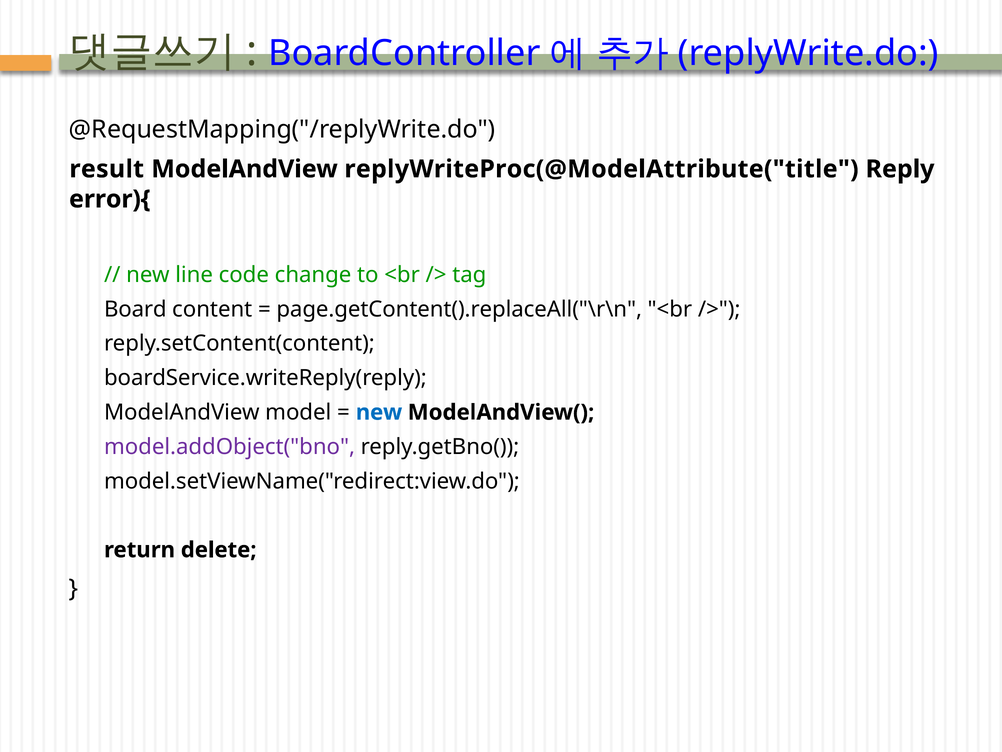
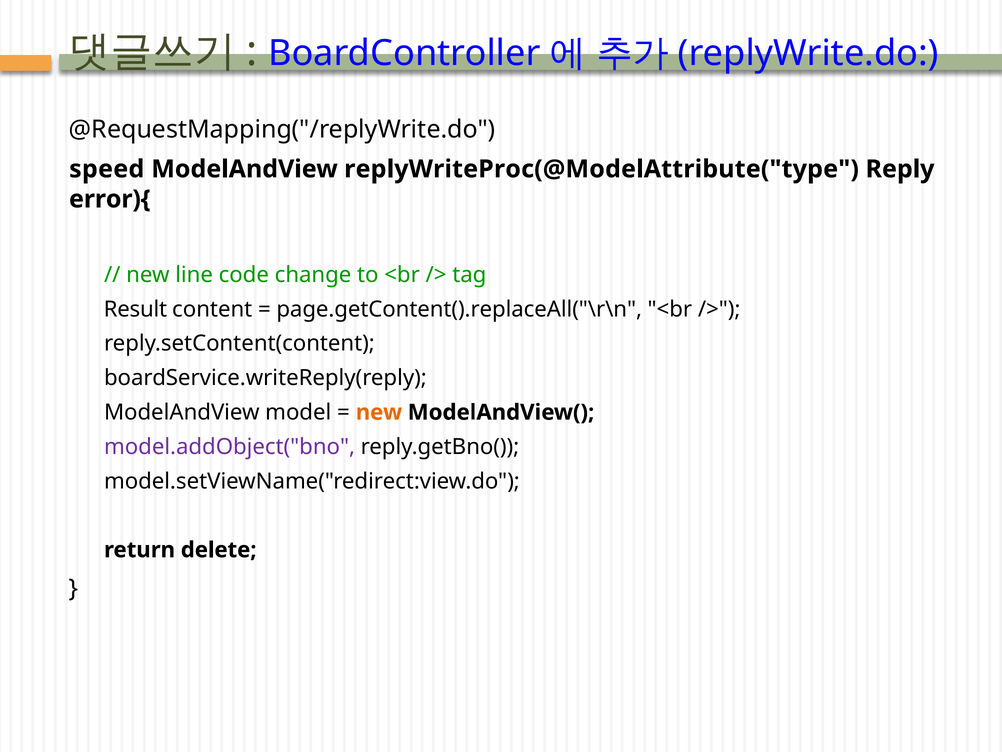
result: result -> speed
replyWriteProc(@ModelAttribute("title: replyWriteProc(@ModelAttribute("title -> replyWriteProc(@ModelAttribute("type
Board: Board -> Result
new at (379, 412) colour: blue -> orange
